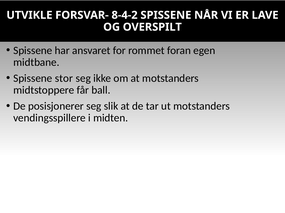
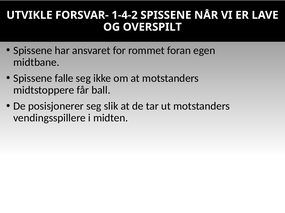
8-4-2: 8-4-2 -> 1-4-2
stor: stor -> falle
